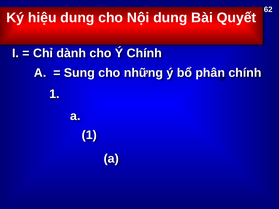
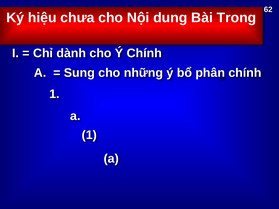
hiệu dung: dung -> chưa
Quyết: Quyết -> Trong
